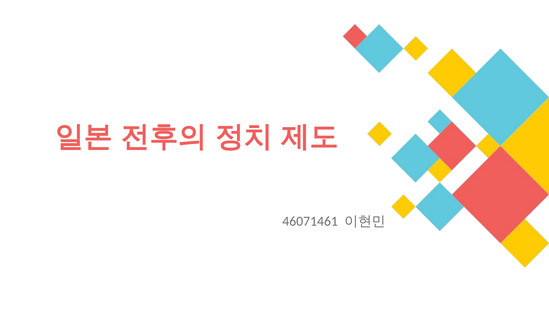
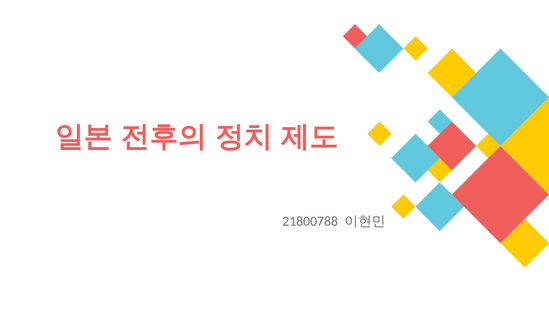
46071461: 46071461 -> 21800788
